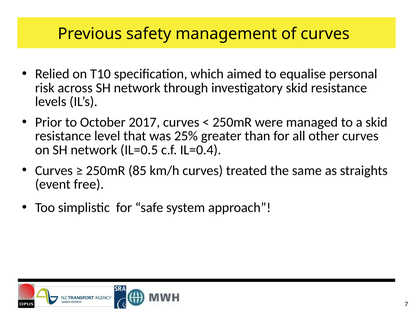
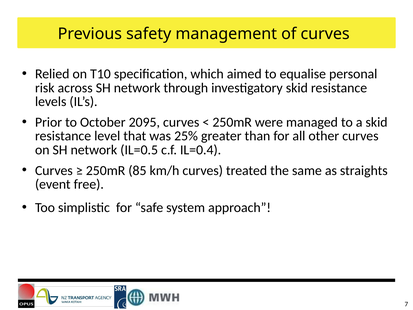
2017: 2017 -> 2095
